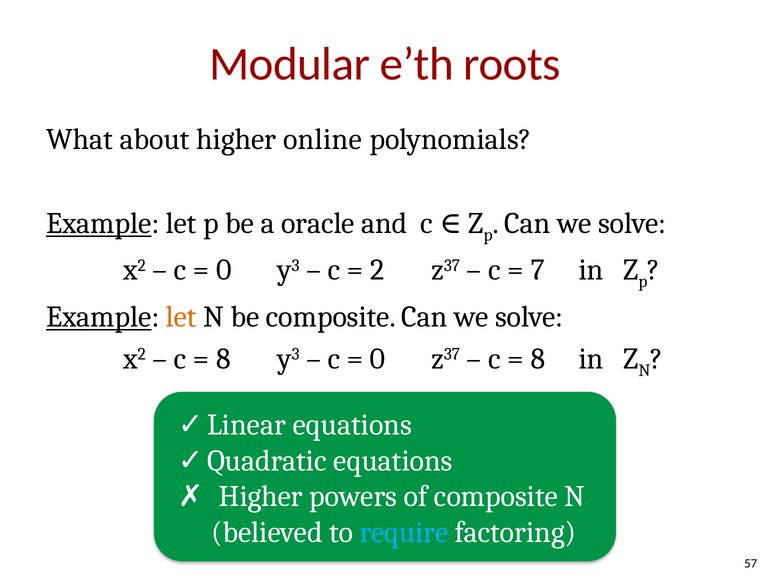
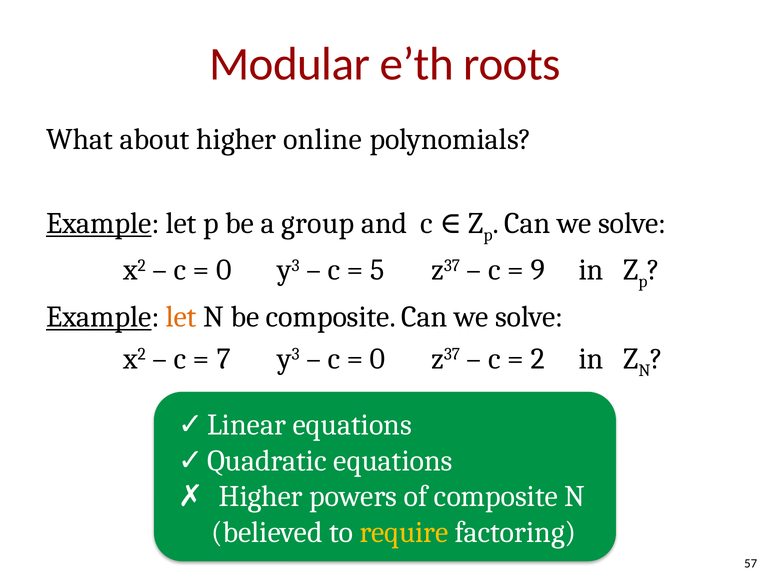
oracle: oracle -> group
2: 2 -> 5
7: 7 -> 9
8 at (224, 359): 8 -> 7
8 at (538, 359): 8 -> 2
require colour: light blue -> yellow
